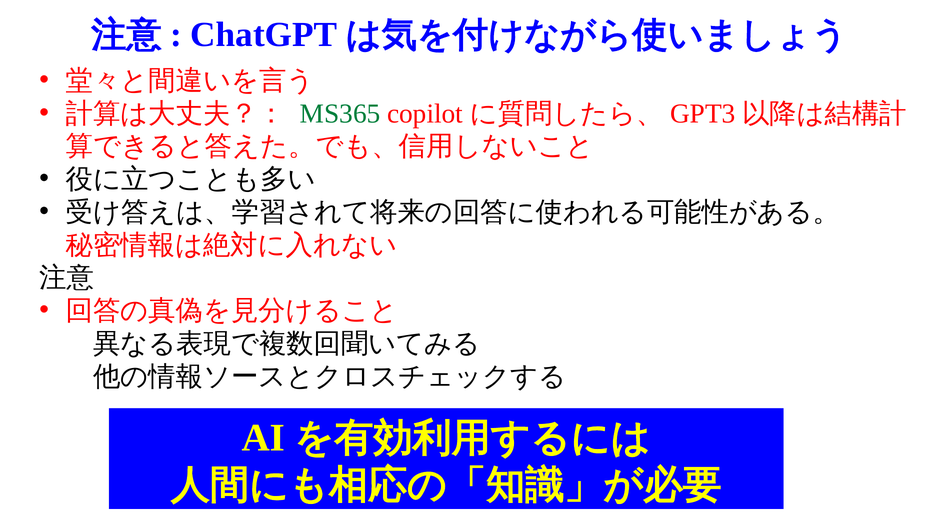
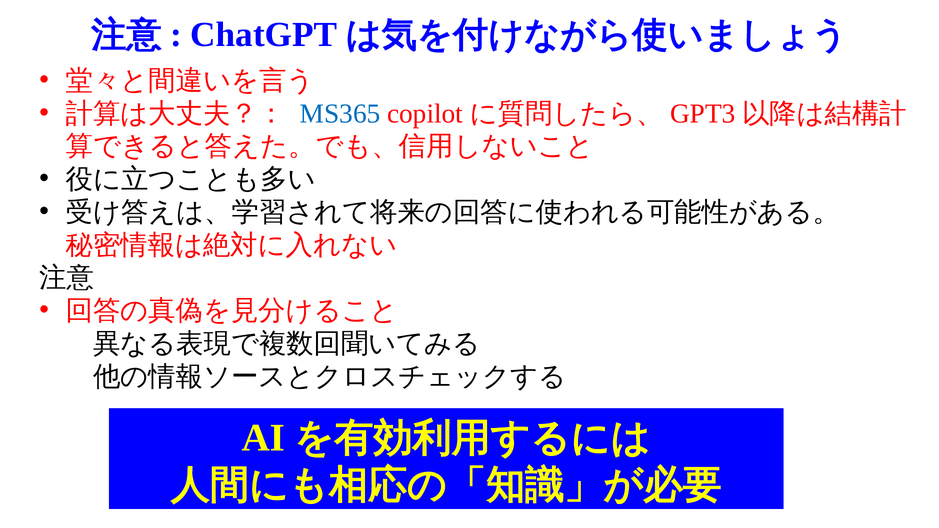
MS365 colour: green -> blue
